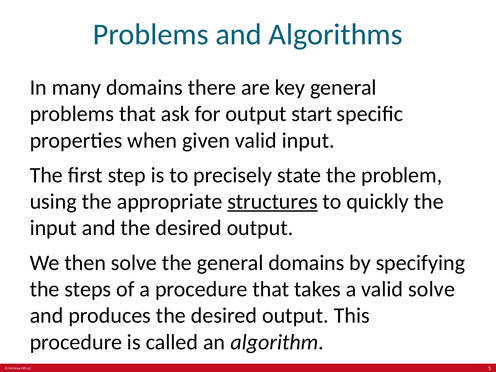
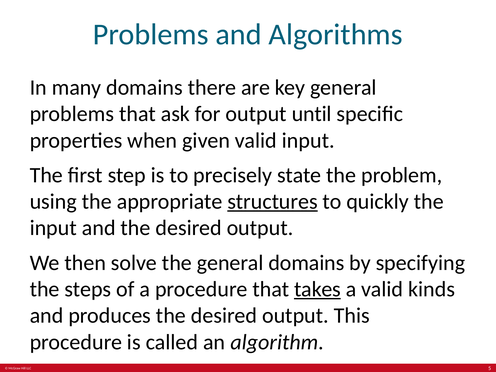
start: start -> until
takes underline: none -> present
valid solve: solve -> kinds
